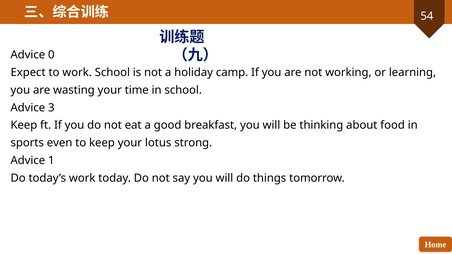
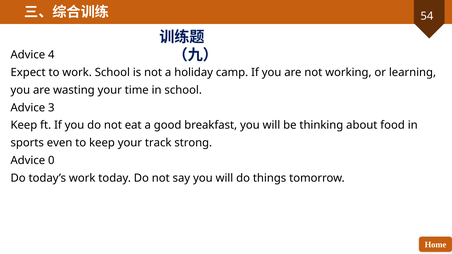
0: 0 -> 4
lotus: lotus -> track
1: 1 -> 0
